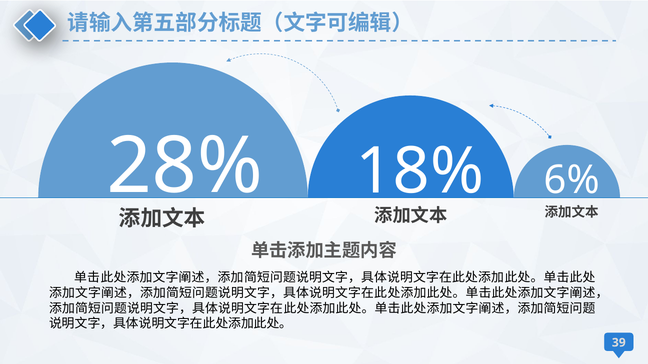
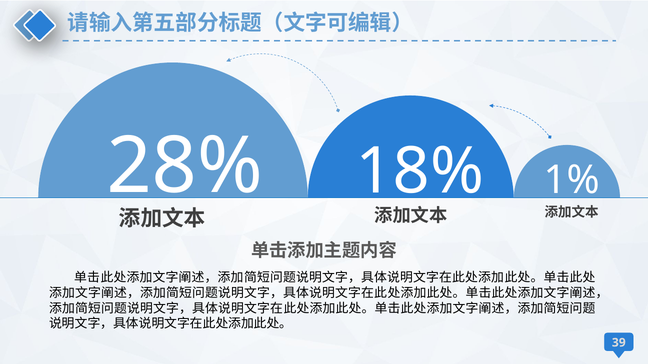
6%: 6% -> 1%
